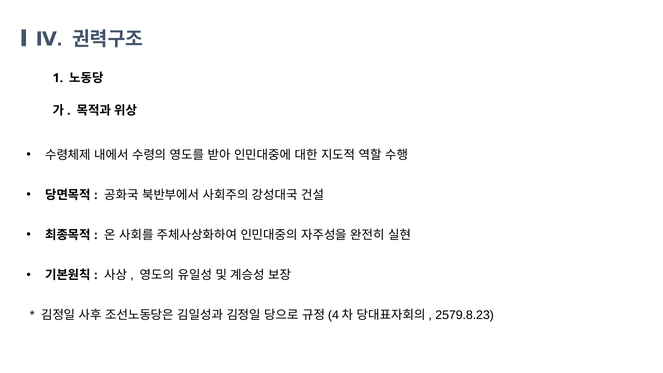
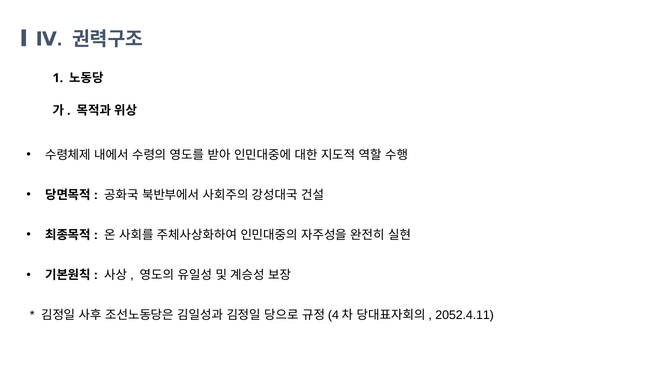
2579.8.23: 2579.8.23 -> 2052.4.11
